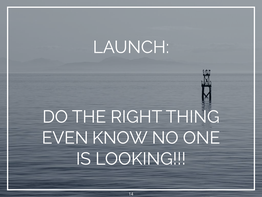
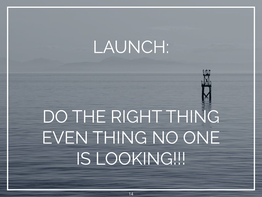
EVEN KNOW: KNOW -> THING
